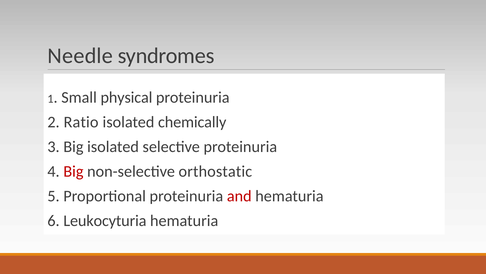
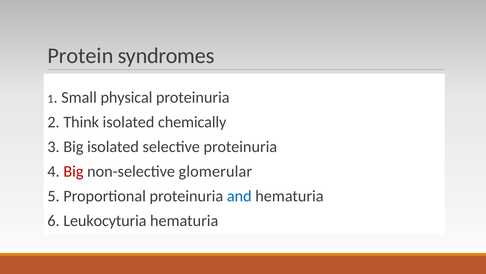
Needle: Needle -> Protein
Ratio: Ratio -> Think
orthostatic: orthostatic -> glomerular
and colour: red -> blue
